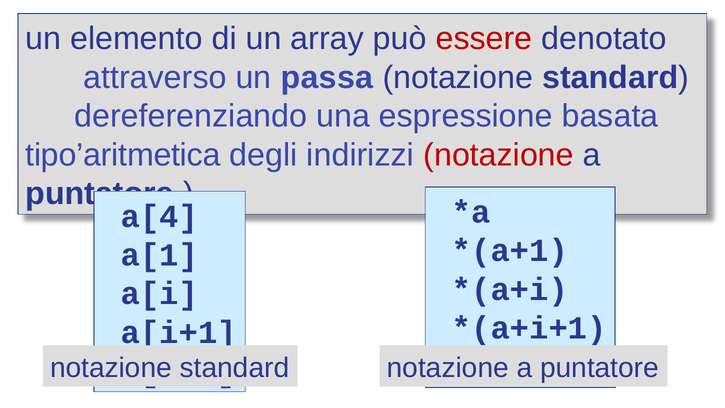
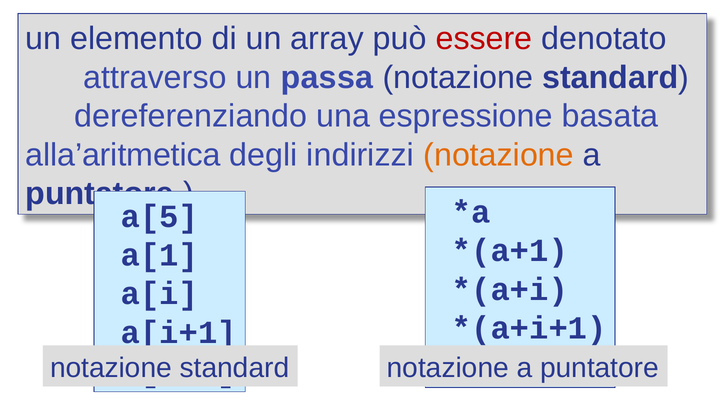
tipo’aritmetica: tipo’aritmetica -> alla’aritmetica
notazione at (499, 155) colour: red -> orange
a[4: a[4 -> a[5
